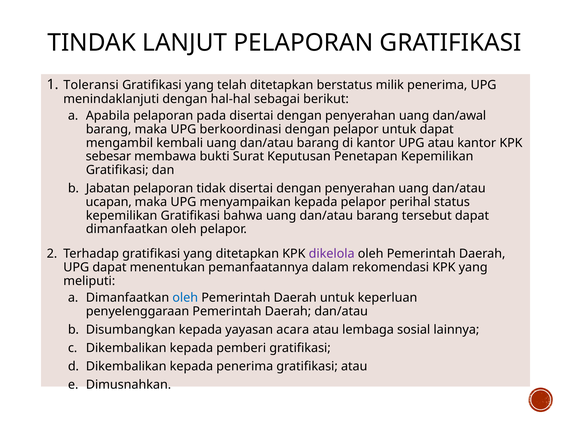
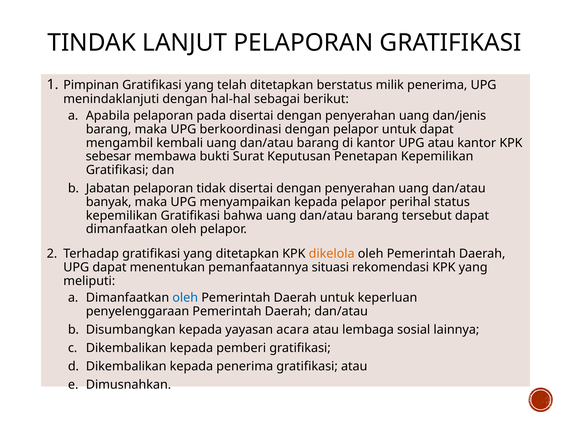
Toleransi: Toleransi -> Pimpinan
dan/awal: dan/awal -> dan/jenis
ucapan: ucapan -> banyak
dikelola colour: purple -> orange
dalam: dalam -> situasi
